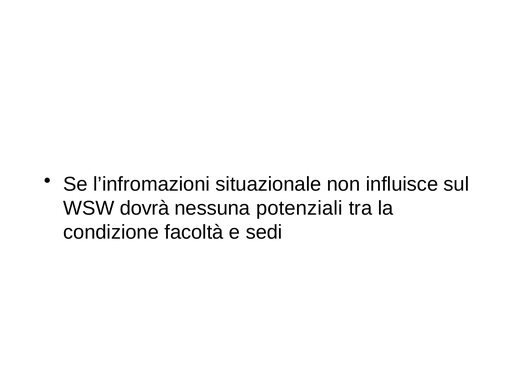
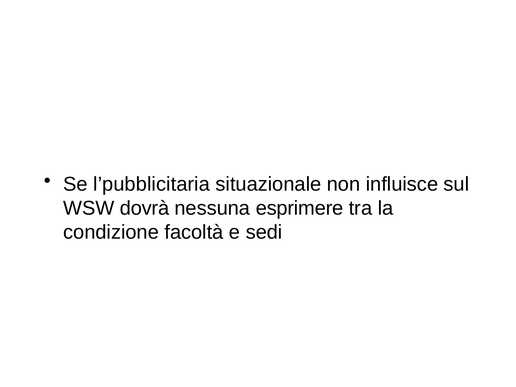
l’infromazioni: l’infromazioni -> l’pubblicitaria
potenziali: potenziali -> esprimere
